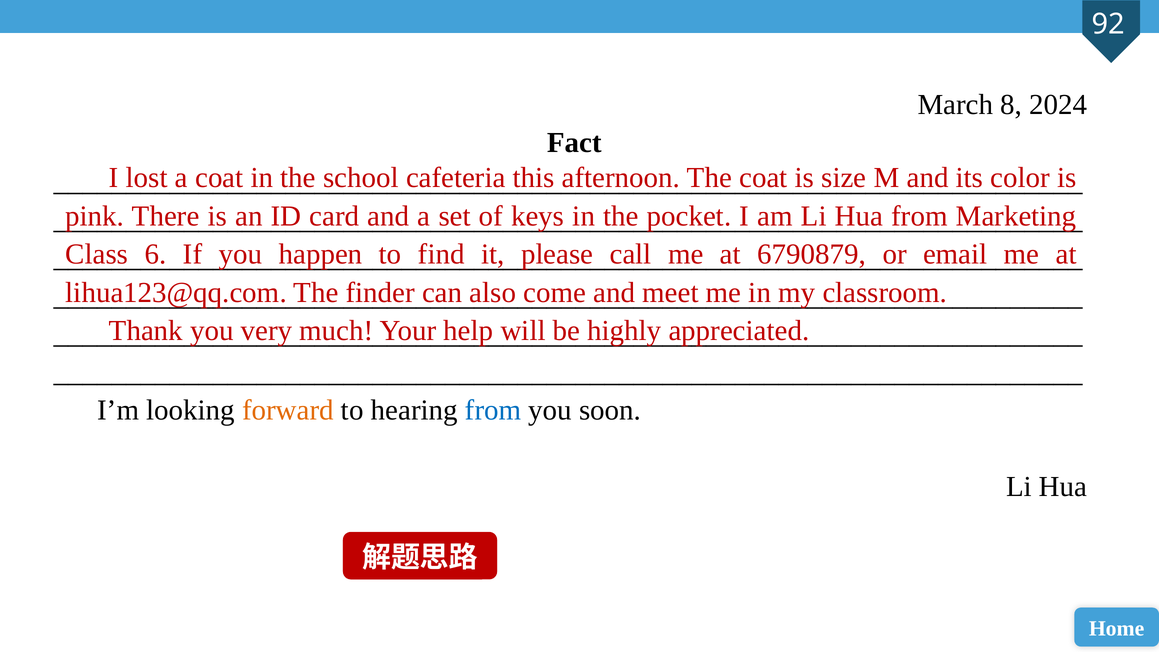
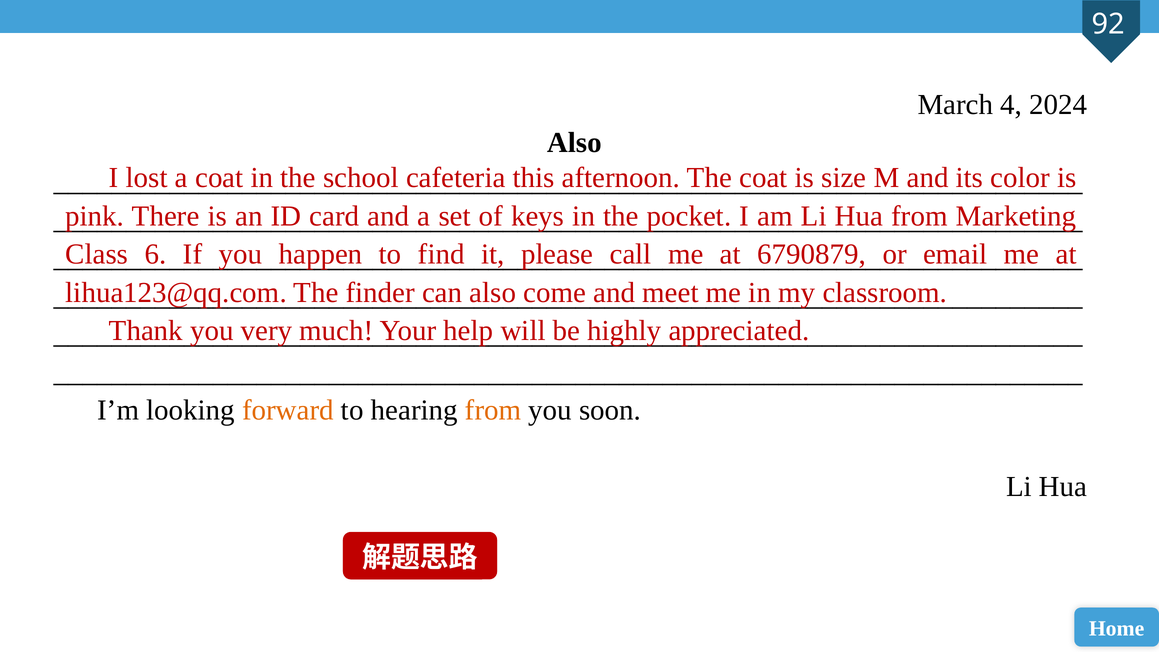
8: 8 -> 4
Fact at (574, 143): Fact -> Also
from at (493, 410) colour: blue -> orange
